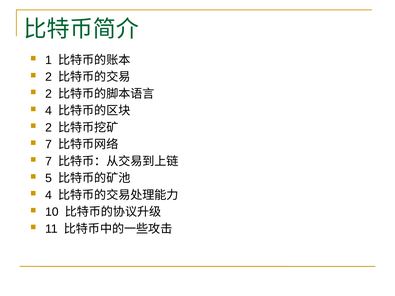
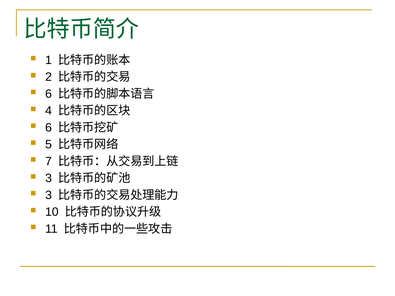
2 at (49, 94): 2 -> 6
2 at (49, 128): 2 -> 6
7 at (49, 145): 7 -> 5
5 at (49, 178): 5 -> 3
4 at (49, 195): 4 -> 3
